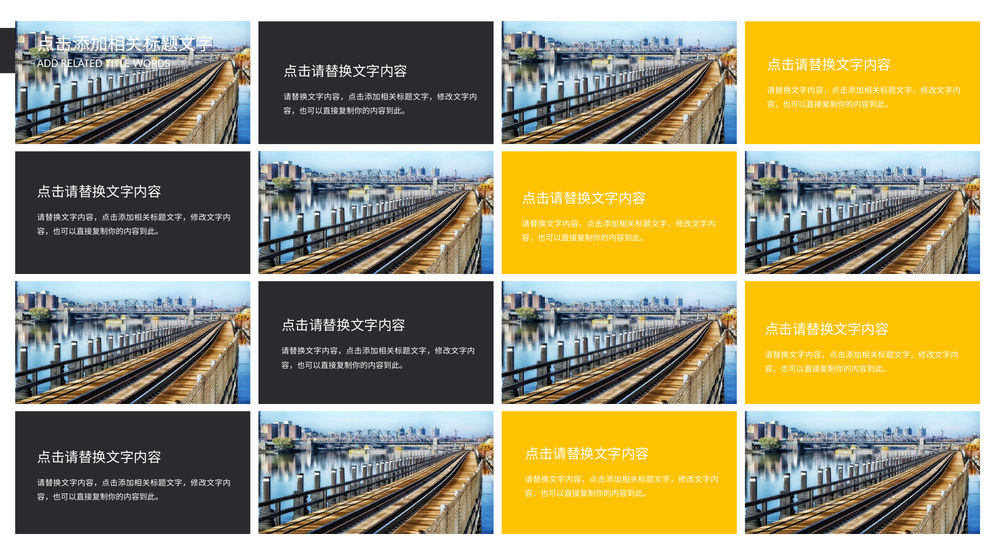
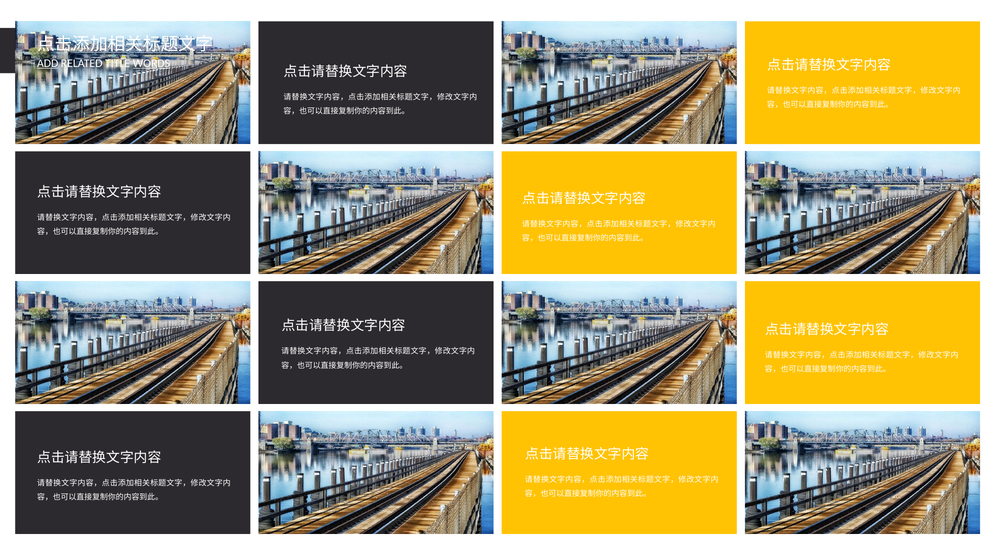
ADD underline: none -> present
